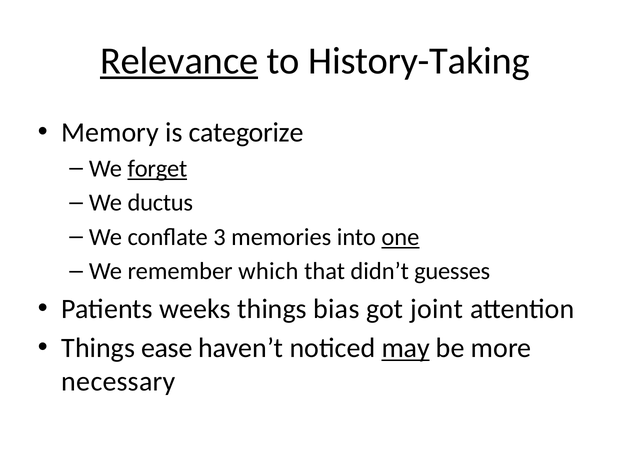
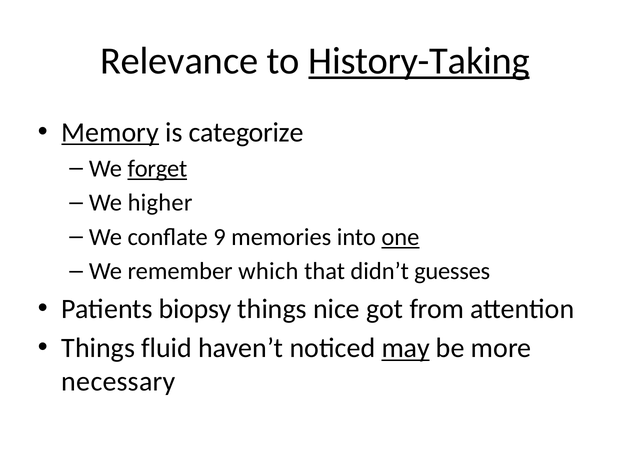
Relevance underline: present -> none
History-Taking underline: none -> present
Memory underline: none -> present
ductus: ductus -> higher
3: 3 -> 9
weeks: weeks -> biopsy
bias: bias -> nice
joint: joint -> from
ease: ease -> fluid
